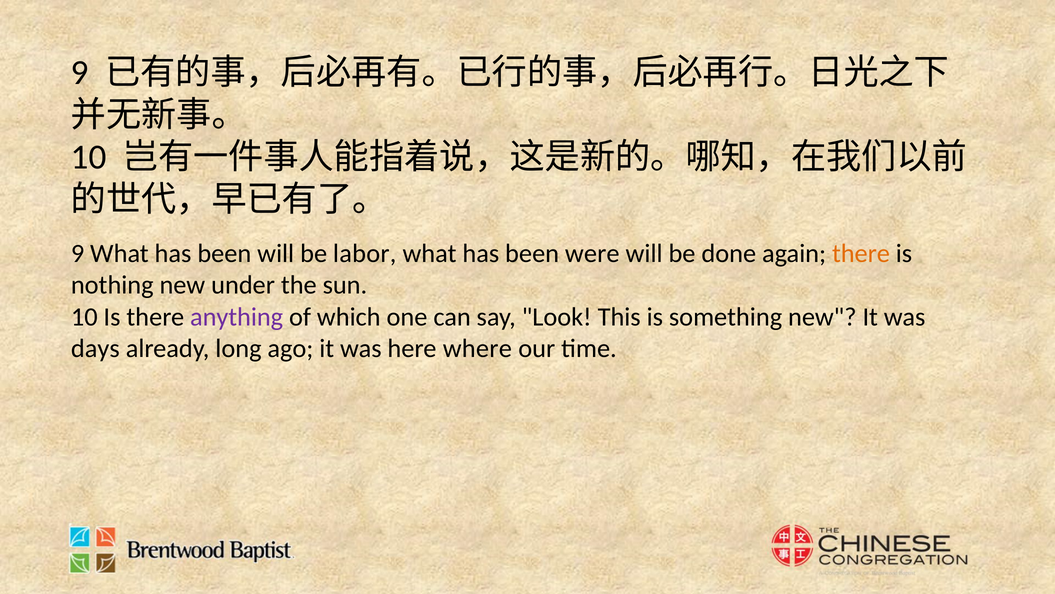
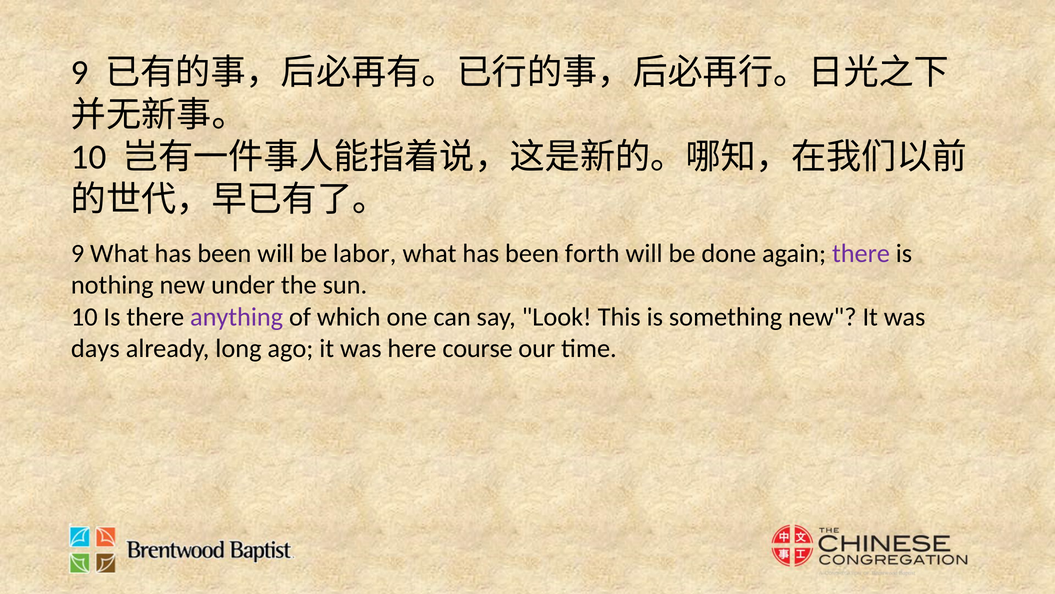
were: were -> forth
there at (861, 253) colour: orange -> purple
where: where -> course
